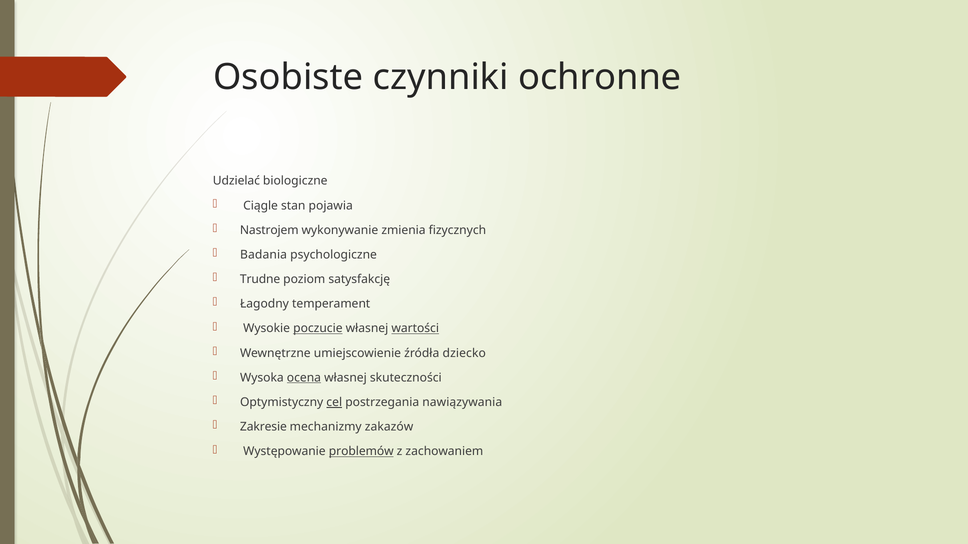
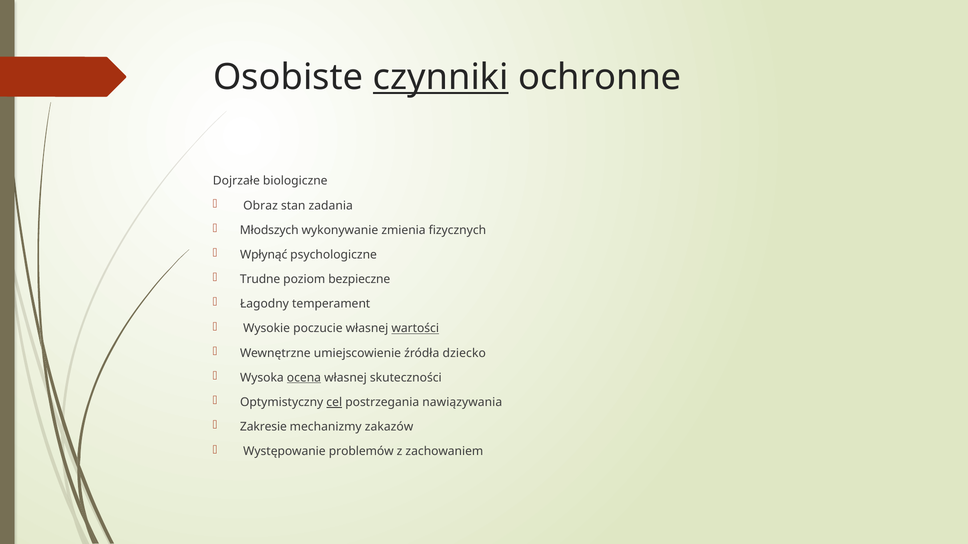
czynniki underline: none -> present
Udzielać: Udzielać -> Dojrzałe
Ciągle: Ciągle -> Obraz
pojawia: pojawia -> zadania
Nastrojem: Nastrojem -> Młodszych
Badania: Badania -> Wpłynąć
satysfakcję: satysfakcję -> bezpieczne
poczucie underline: present -> none
problemów underline: present -> none
